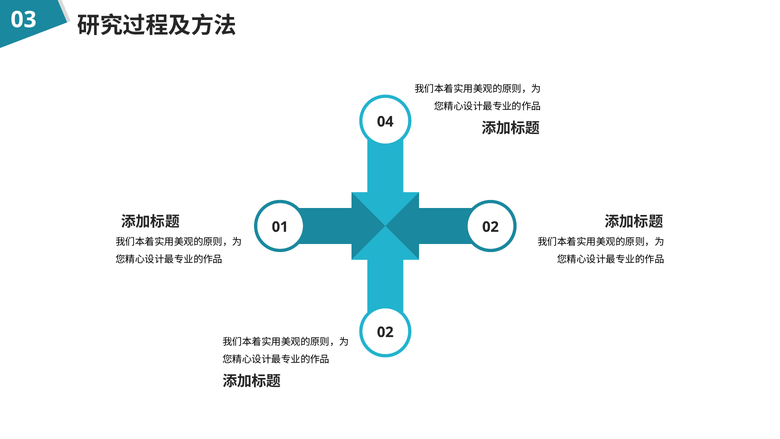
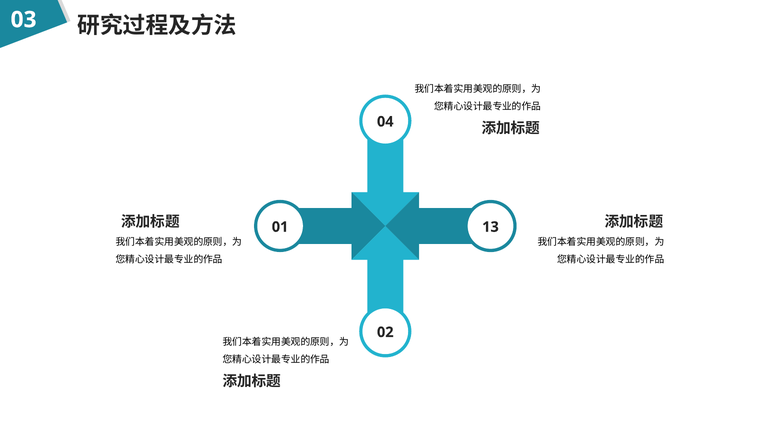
01 02: 02 -> 13
